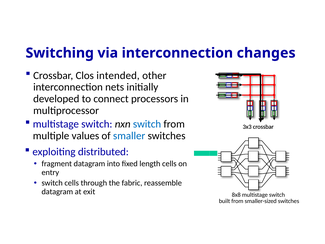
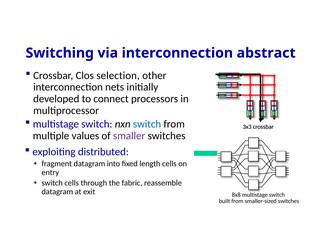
changes: changes -> abstract
intended: intended -> selection
smaller colour: blue -> purple
